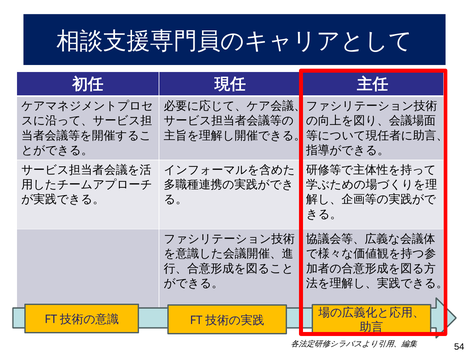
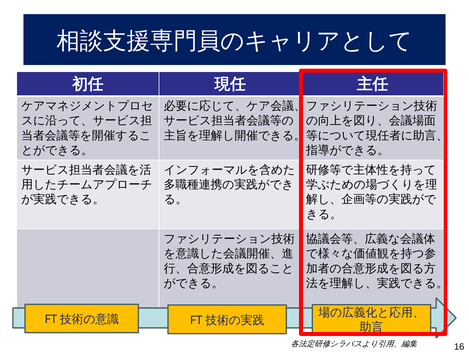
54: 54 -> 16
